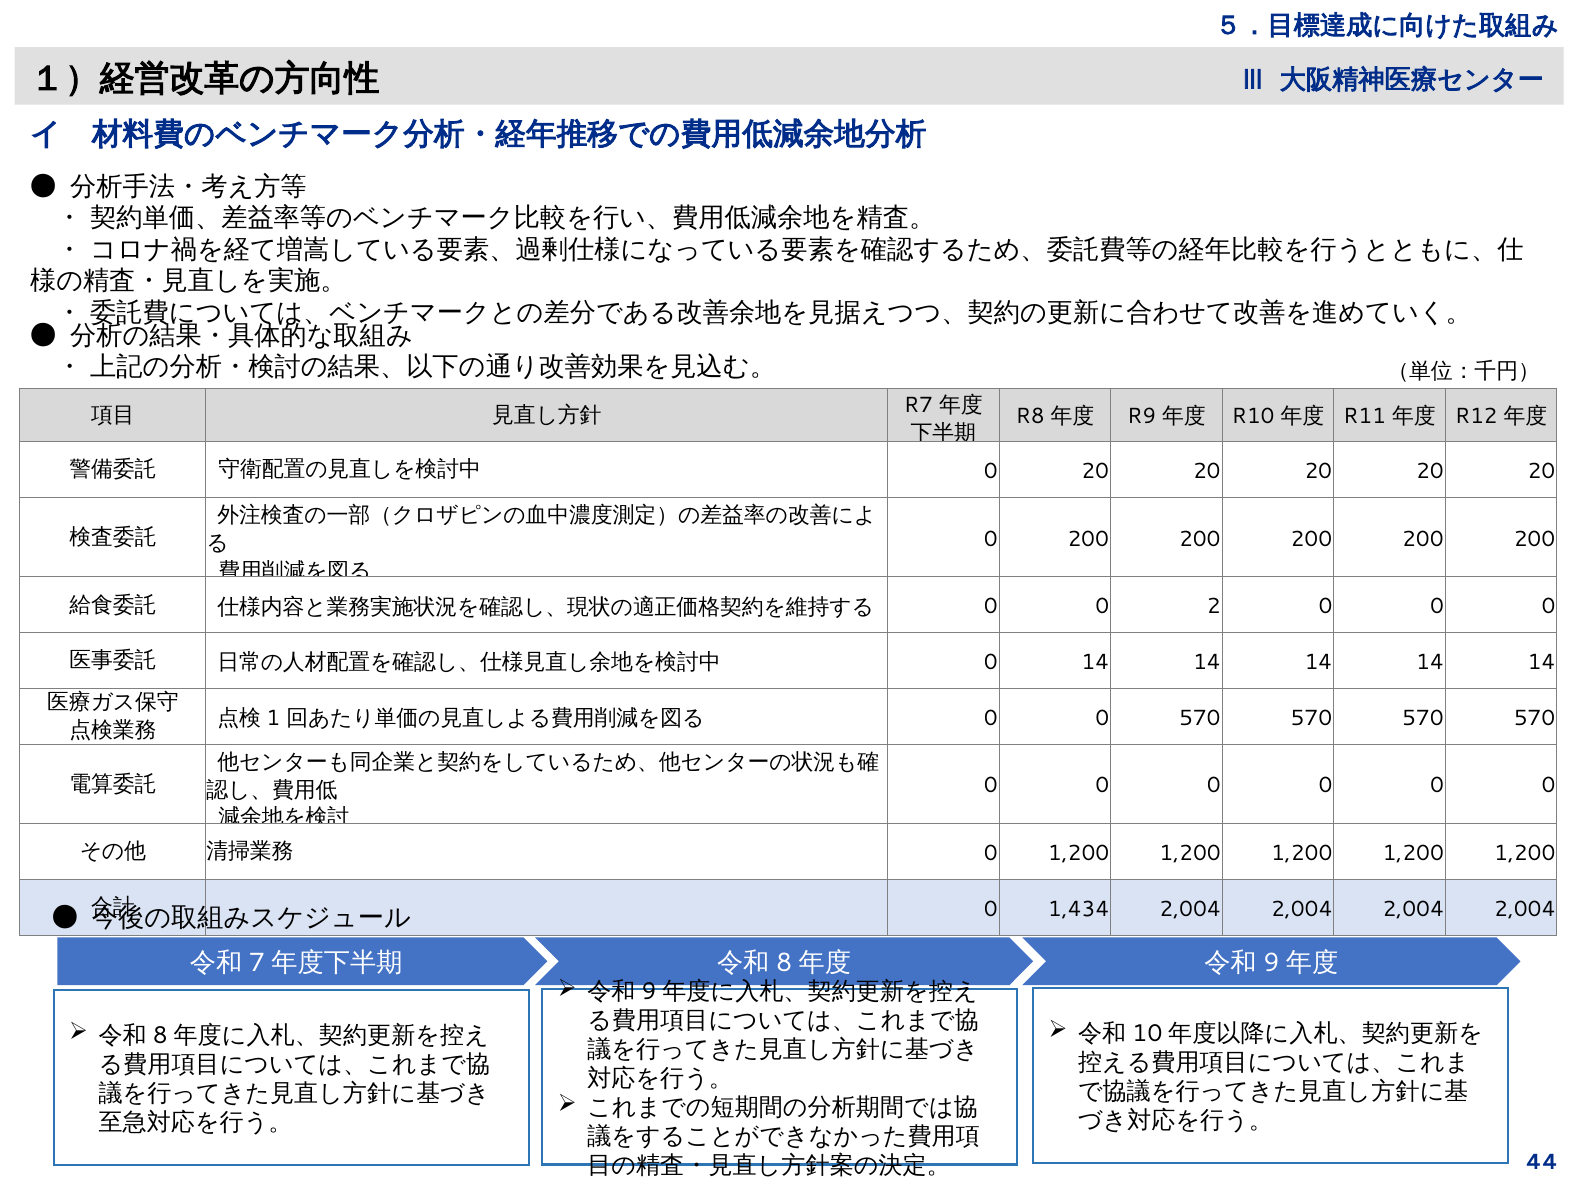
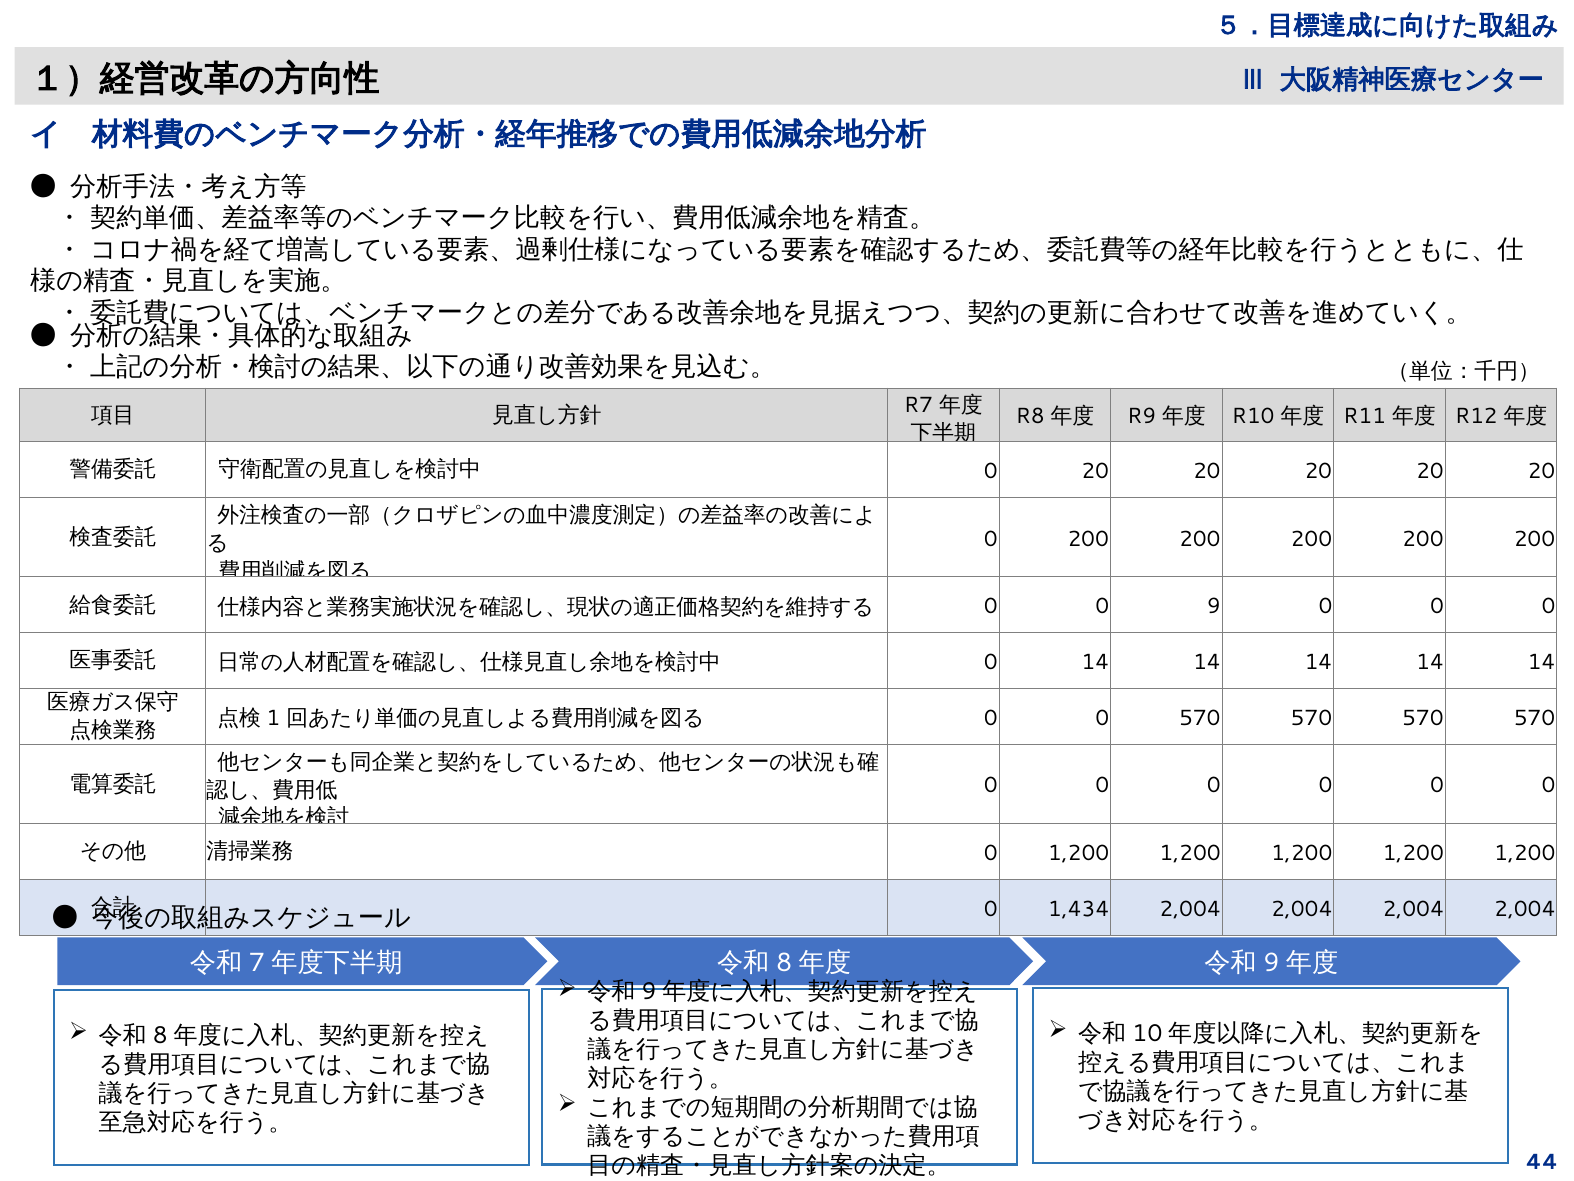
2: 2 -> 9
